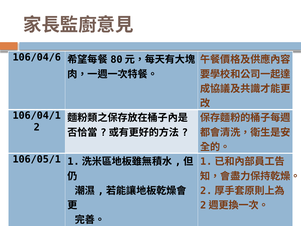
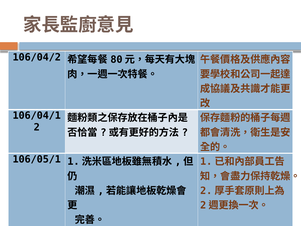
106/04/6: 106/04/6 -> 106/04/2
